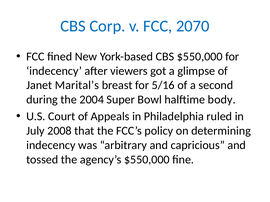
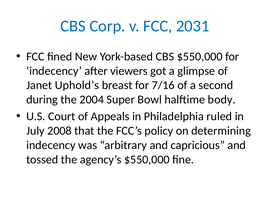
2070: 2070 -> 2031
Marital’s: Marital’s -> Uphold’s
5/16: 5/16 -> 7/16
